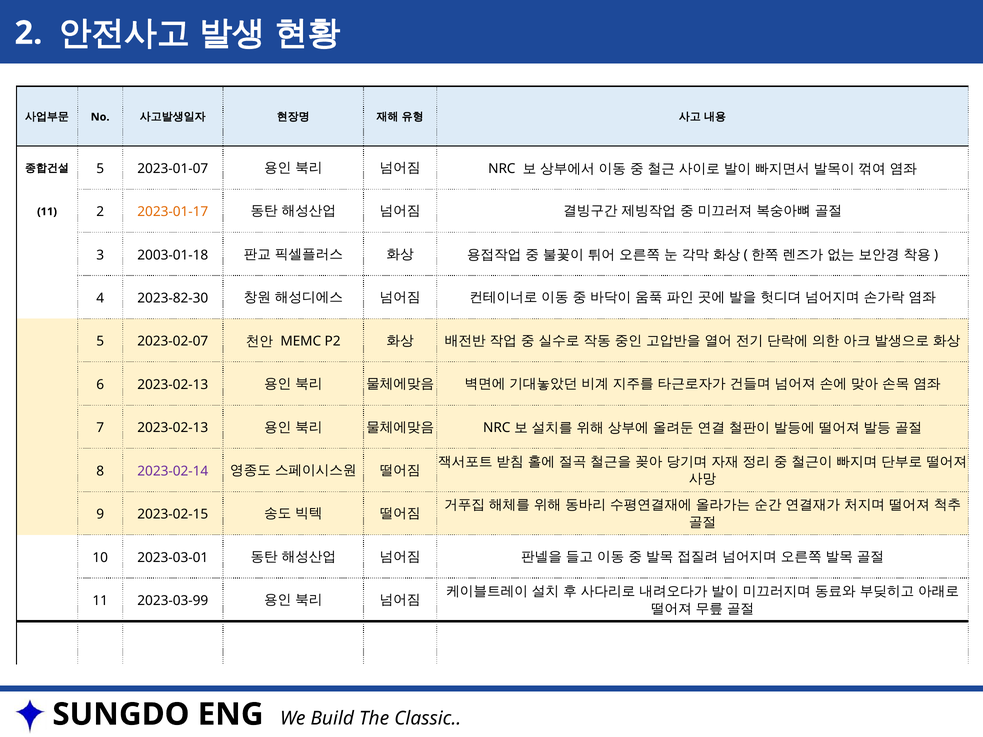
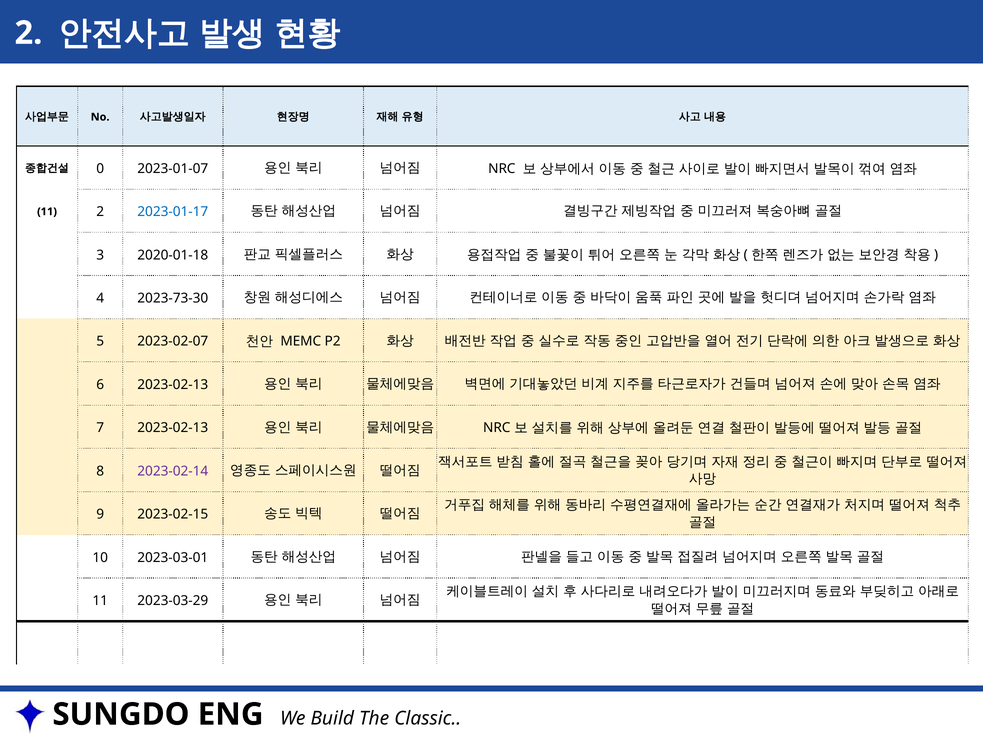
5 at (100, 169): 5 -> 0
2023-01-17 colour: orange -> blue
2003-01-18: 2003-01-18 -> 2020-01-18
2023-82-30: 2023-82-30 -> 2023-73-30
2023-03-99: 2023-03-99 -> 2023-03-29
